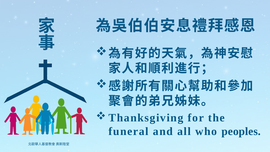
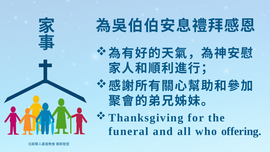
peoples: peoples -> offering
